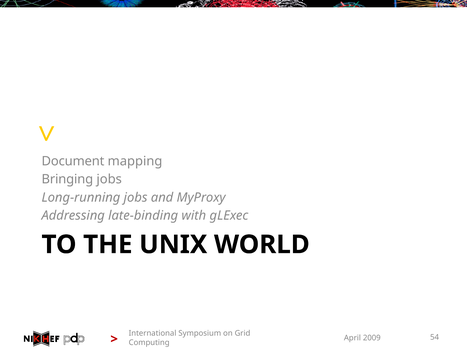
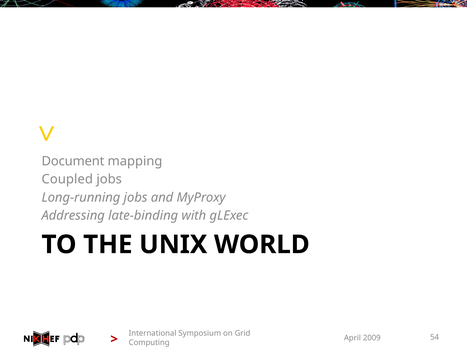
Bringing: Bringing -> Coupled
